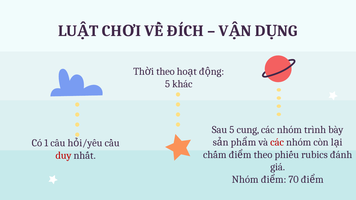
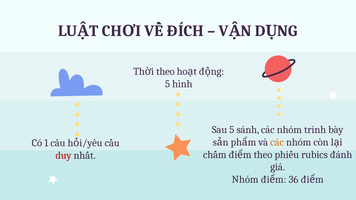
khác: khác -> hình
cung: cung -> sánh
các at (277, 142) colour: red -> orange
70: 70 -> 36
